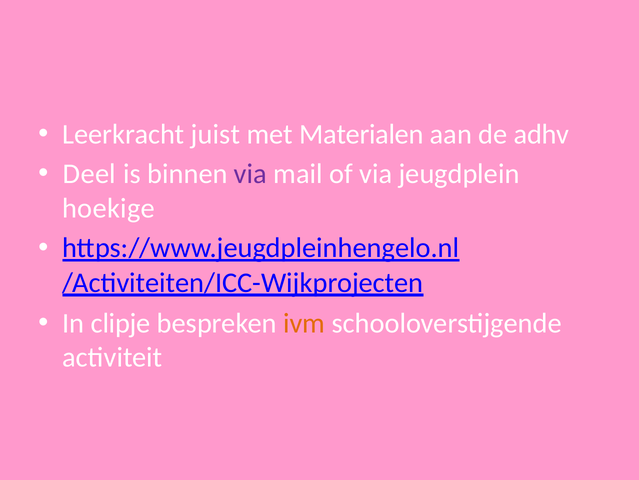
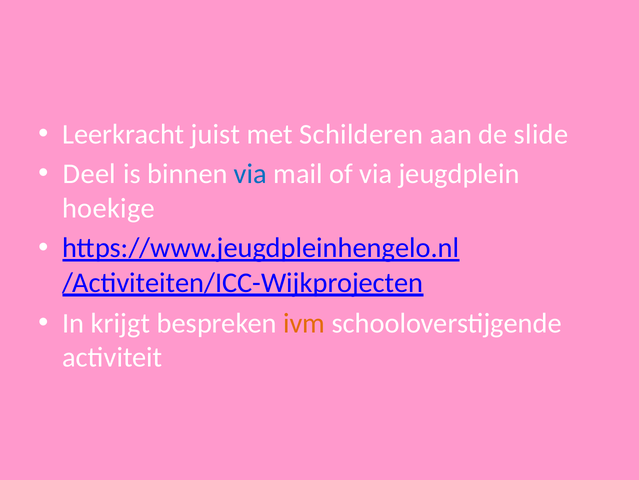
Materialen: Materialen -> Schilderen
adhv: adhv -> slide
via at (250, 174) colour: purple -> blue
clipje: clipje -> krijgt
